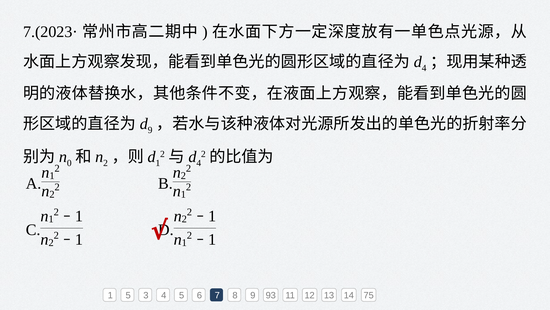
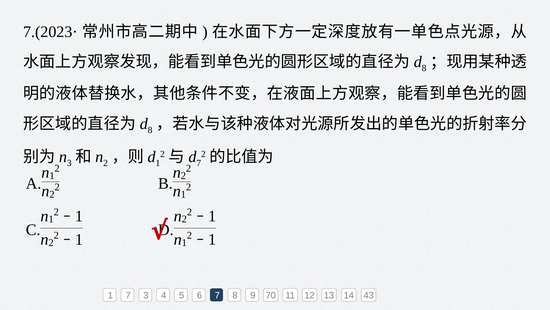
4 at (424, 68): 4 -> 8
9 at (150, 130): 9 -> 8
4 at (199, 163): 4 -> 7
0 at (69, 163): 0 -> 3
1 5: 5 -> 7
93: 93 -> 70
75: 75 -> 43
